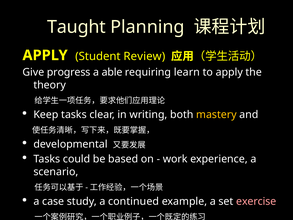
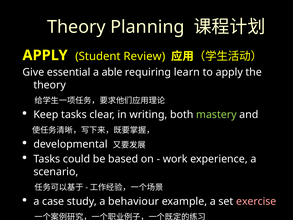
Taught at (76, 27): Taught -> Theory
progress: progress -> essential
mastery colour: yellow -> light green
continued: continued -> behaviour
